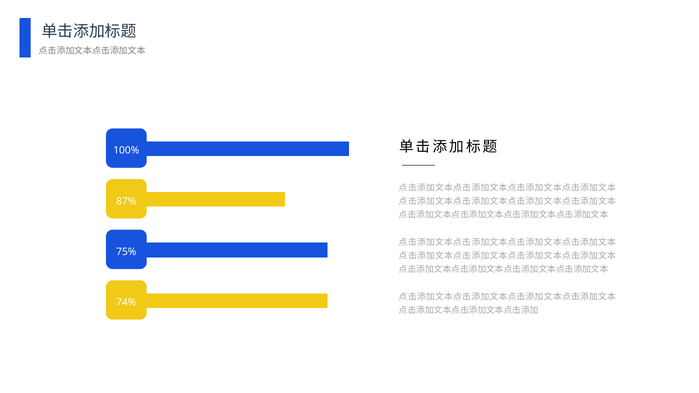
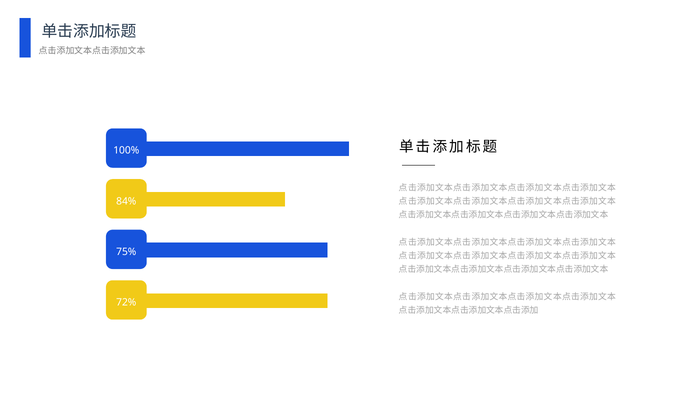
87%: 87% -> 84%
74%: 74% -> 72%
